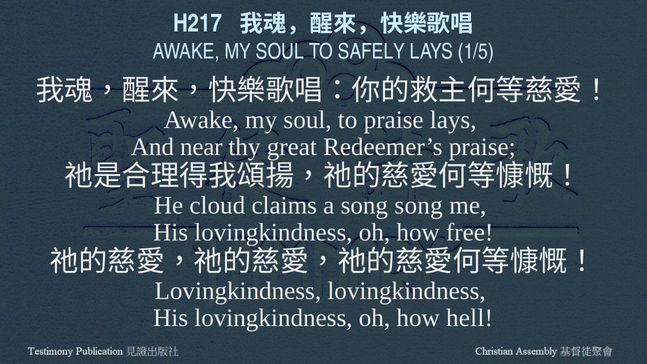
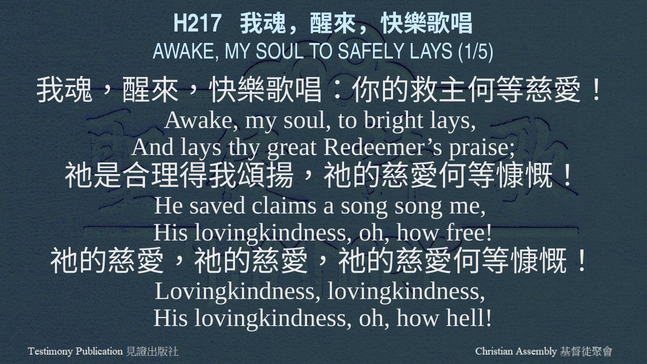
to praise: praise -> bright
And near: near -> lays
cloud: cloud -> saved
